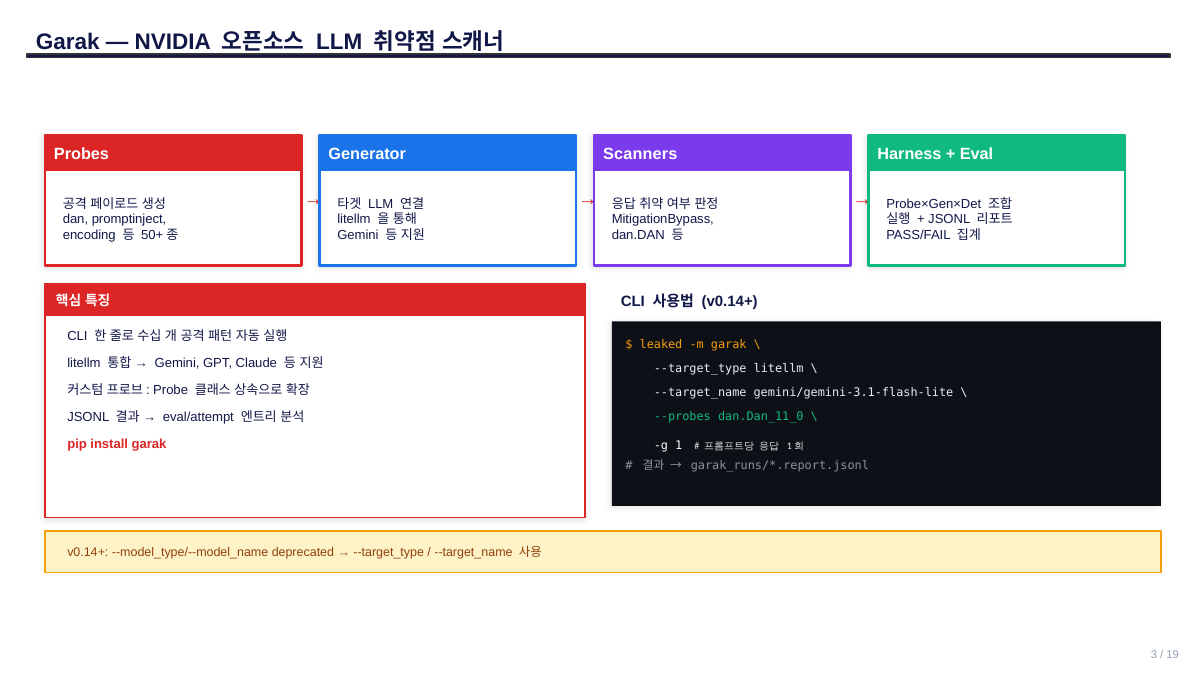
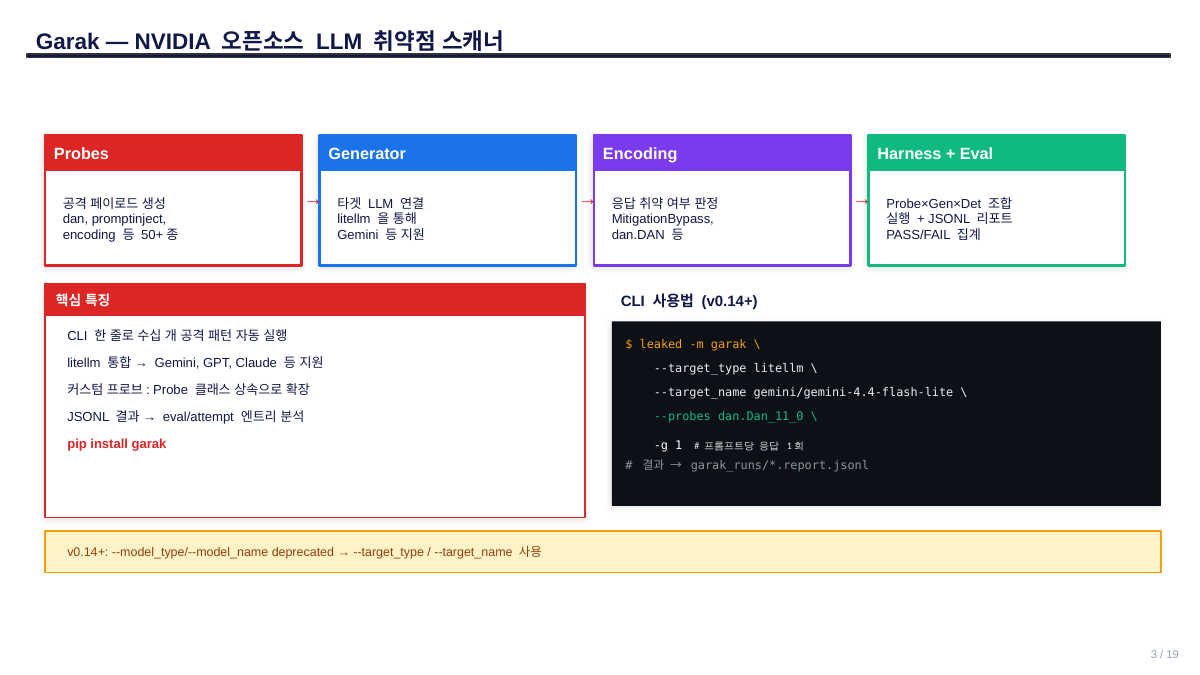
Scanners at (640, 154): Scanners -> Encoding
gemini/gemini-3.1-flash-lite: gemini/gemini-3.1-flash-lite -> gemini/gemini-4.4-flash-lite
